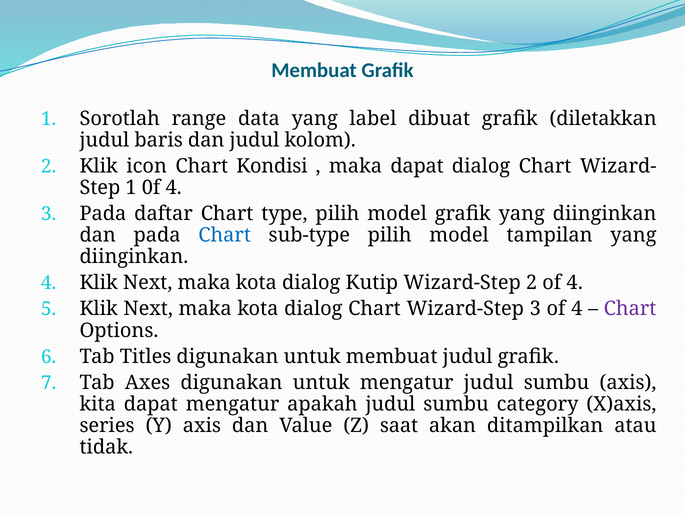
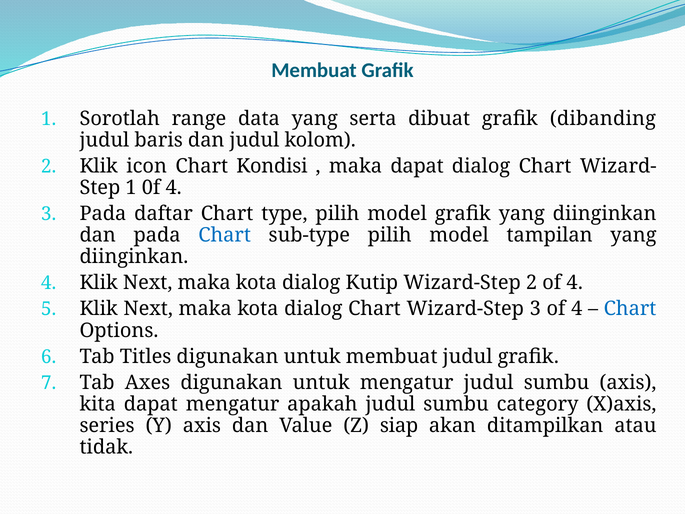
label: label -> serta
diletakkan: diletakkan -> dibanding
Chart at (630, 309) colour: purple -> blue
saat: saat -> siap
